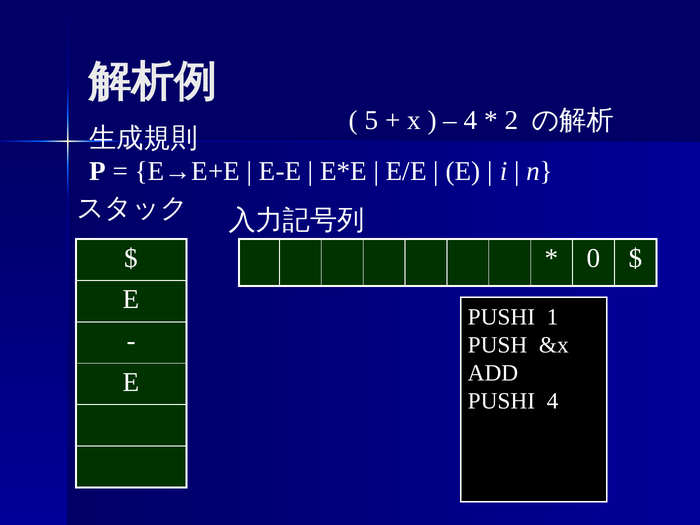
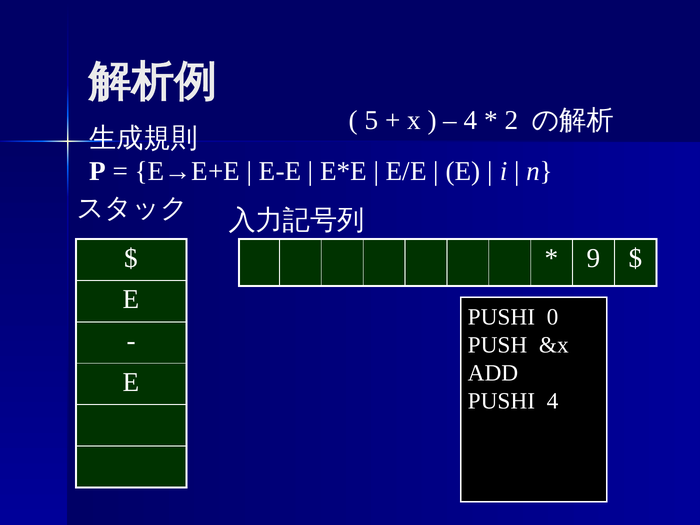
0: 0 -> 9
1: 1 -> 0
